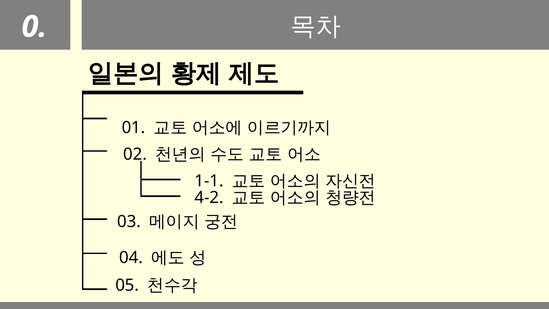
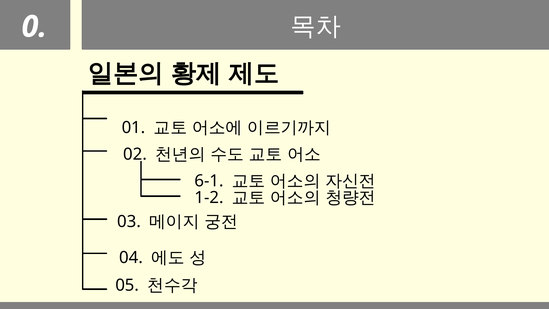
1-1: 1-1 -> 6-1
4-2: 4-2 -> 1-2
